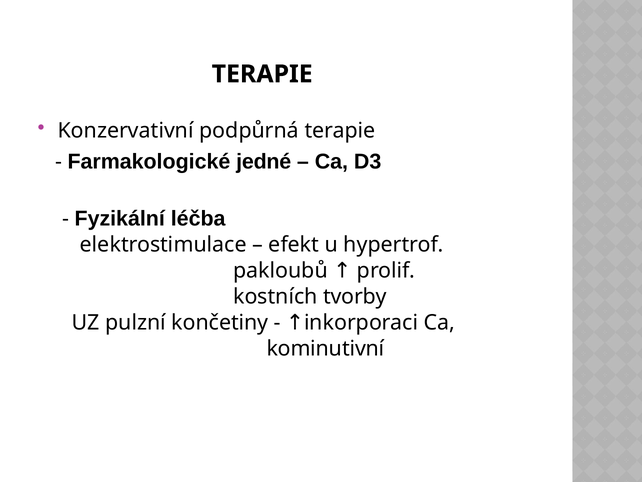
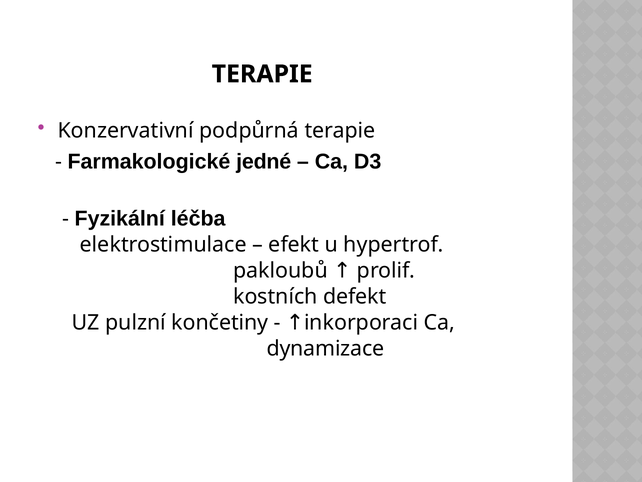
tvorby: tvorby -> defekt
kominutivní: kominutivní -> dynamizace
